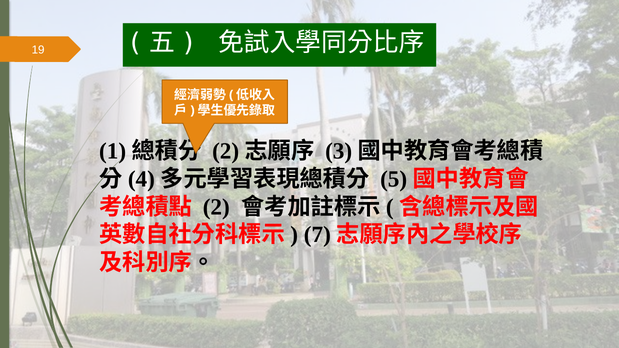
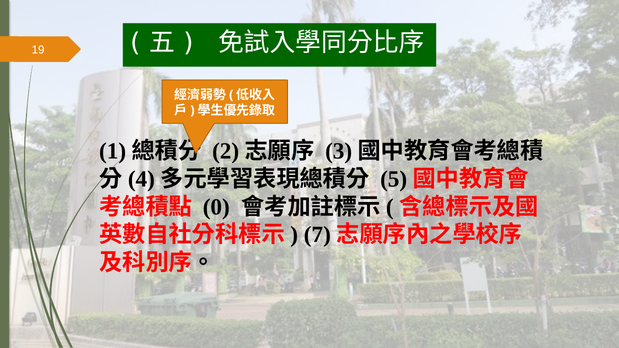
2 at (216, 207): 2 -> 0
